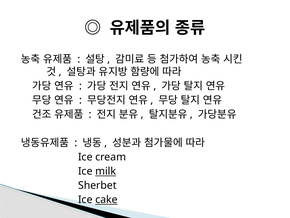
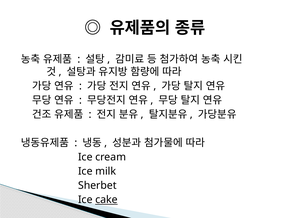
milk underline: present -> none
